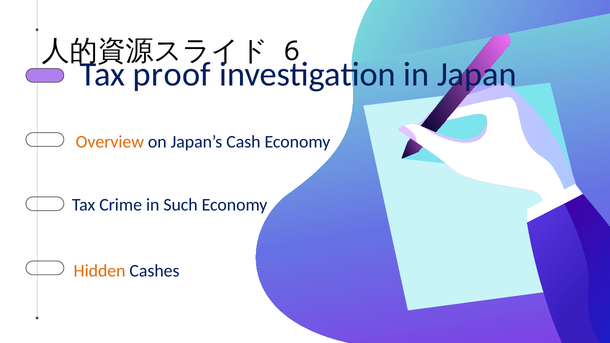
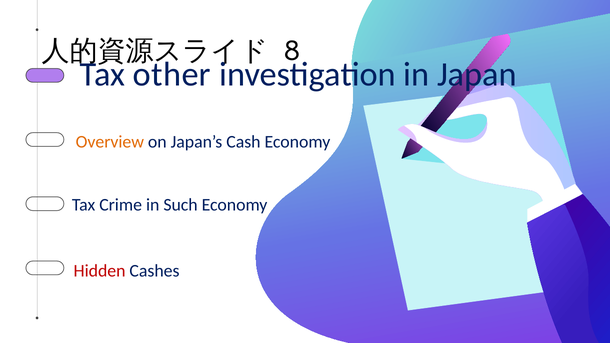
6: 6 -> 8
proof: proof -> other
Hidden colour: orange -> red
